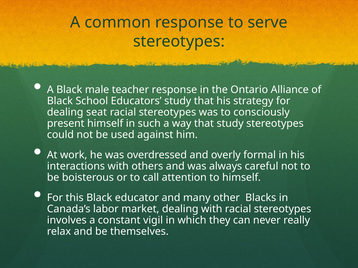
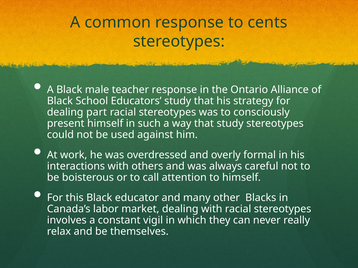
serve: serve -> cents
seat: seat -> part
